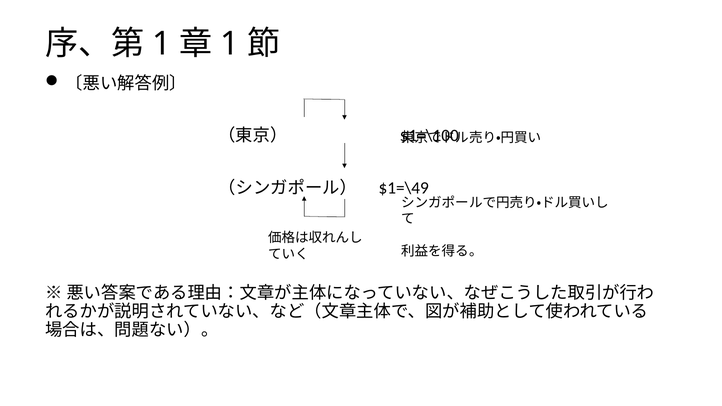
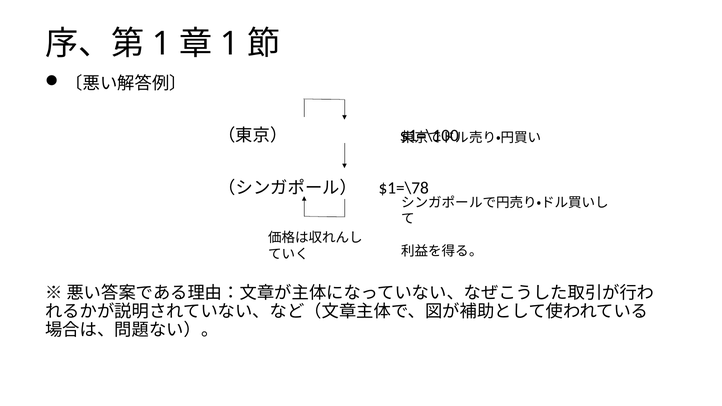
$1=\49: $1=\49 -> $1=\78
